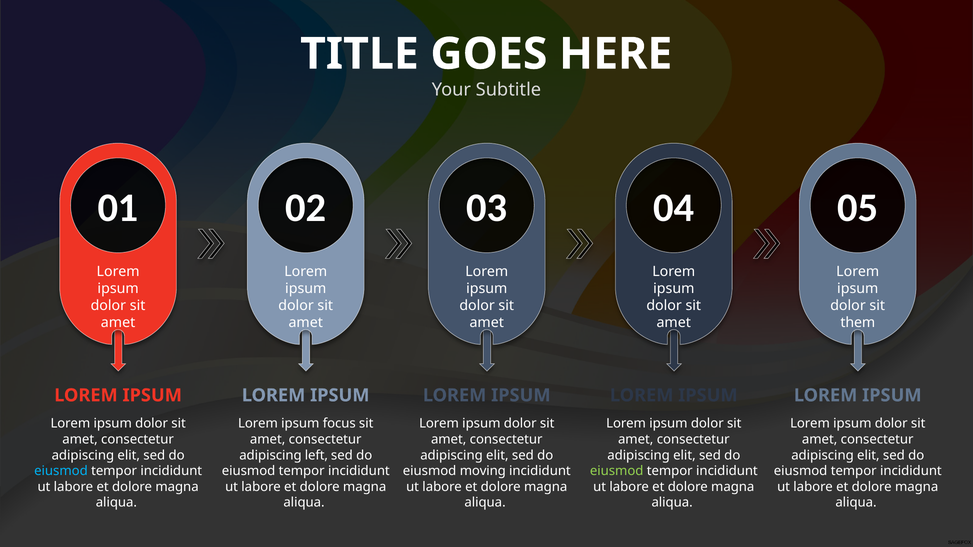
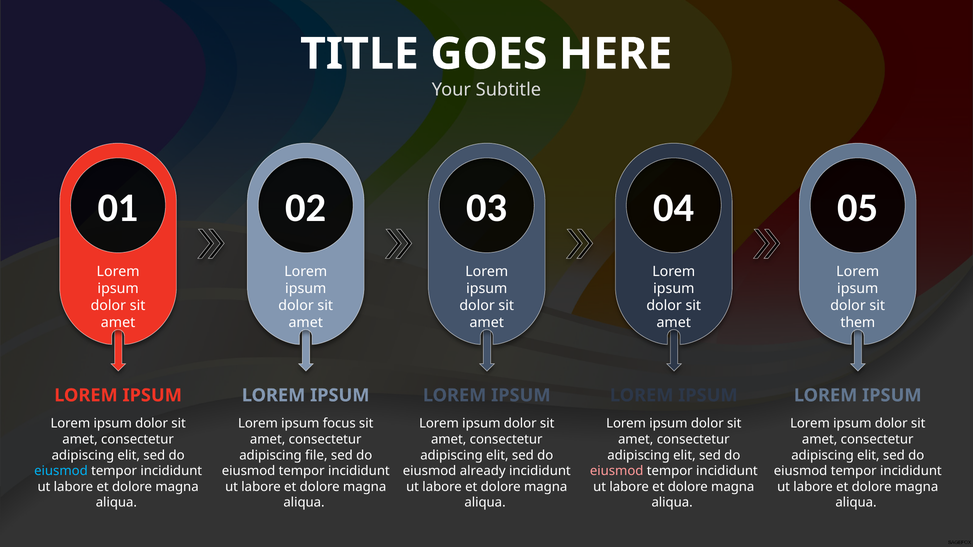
left: left -> file
moving: moving -> already
eiusmod at (617, 471) colour: light green -> pink
